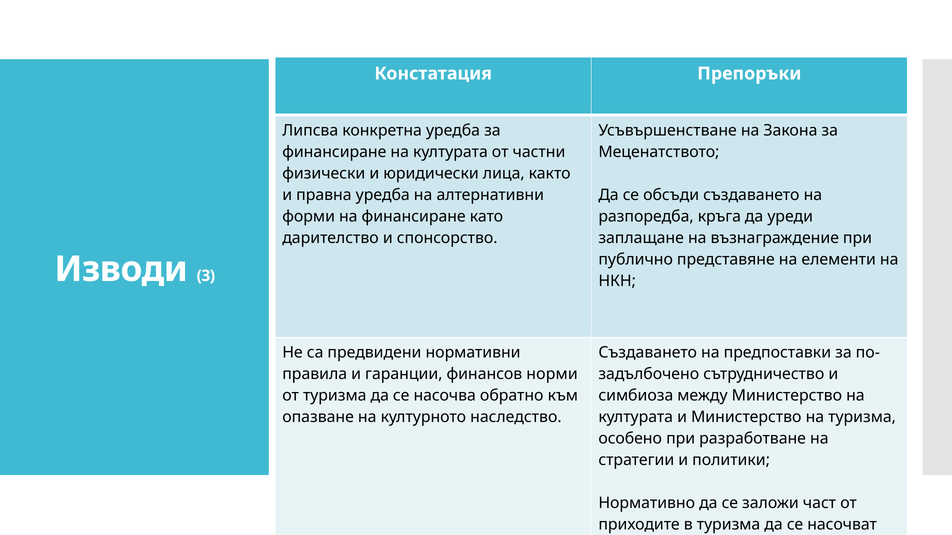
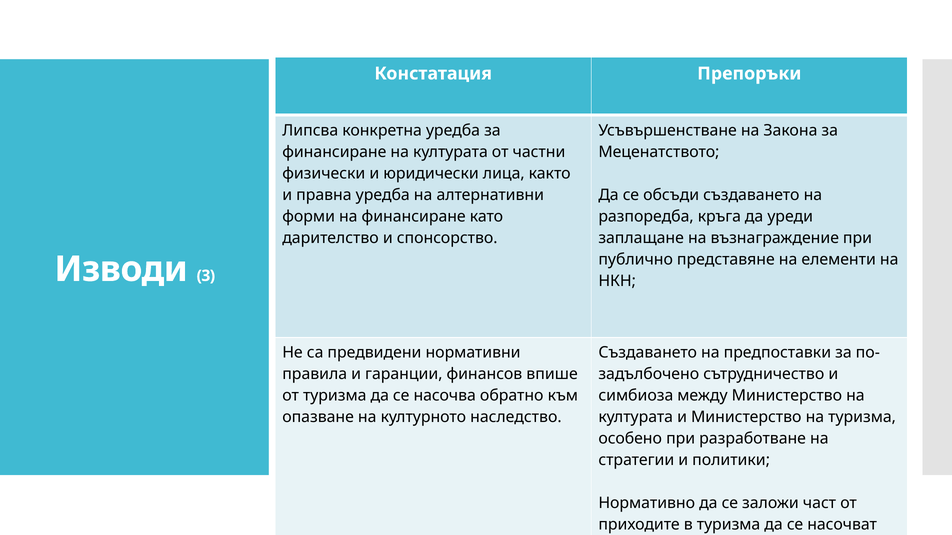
норми: норми -> впише
